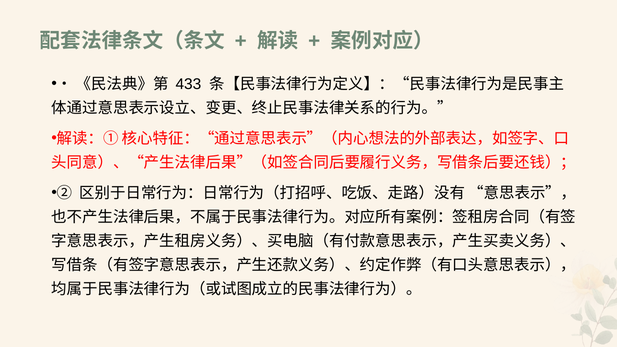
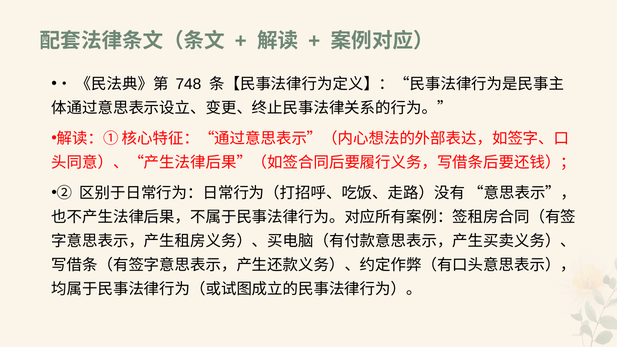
433: 433 -> 748
